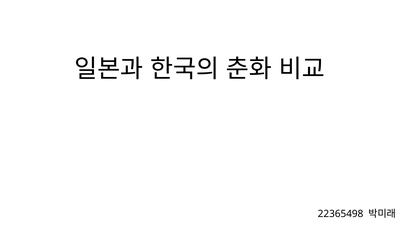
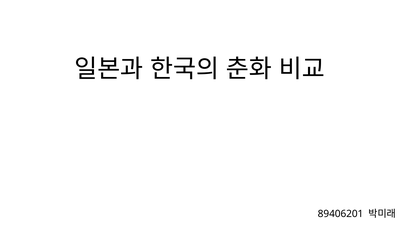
22365498: 22365498 -> 89406201
